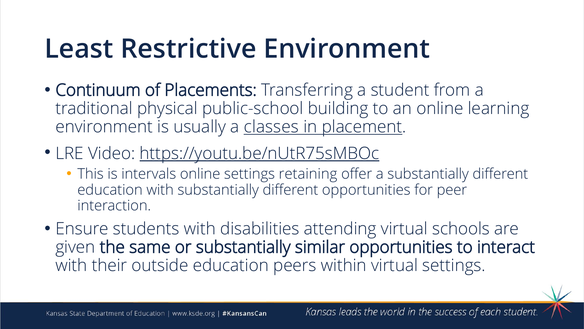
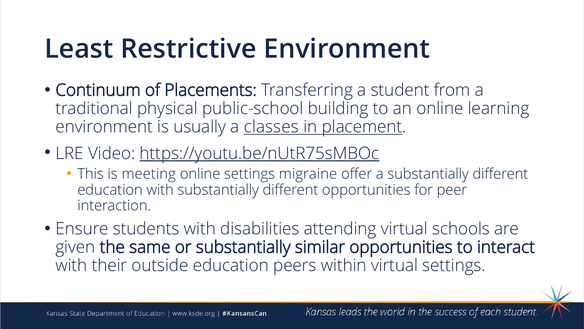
intervals: intervals -> meeting
retaining: retaining -> migraine
